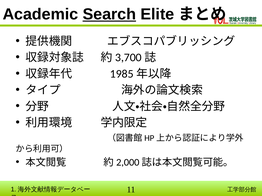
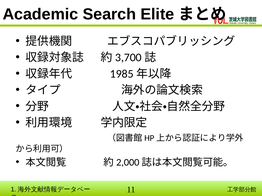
Search underline: present -> none
